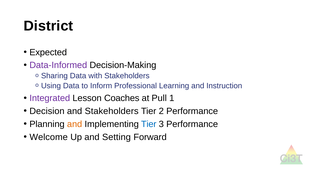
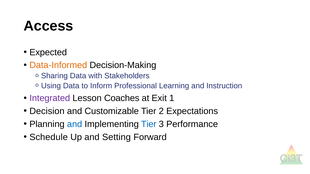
District: District -> Access
Data-Informed colour: purple -> orange
Pull: Pull -> Exit
and Stakeholders: Stakeholders -> Customizable
2 Performance: Performance -> Expectations
and at (75, 124) colour: orange -> blue
Welcome: Welcome -> Schedule
